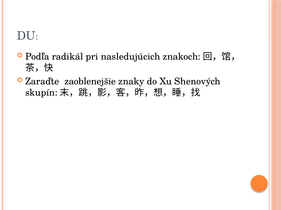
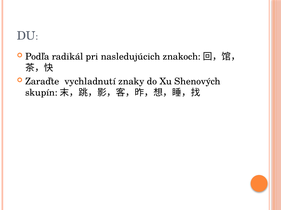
zaoblenejšie: zaoblenejšie -> vychladnutí
